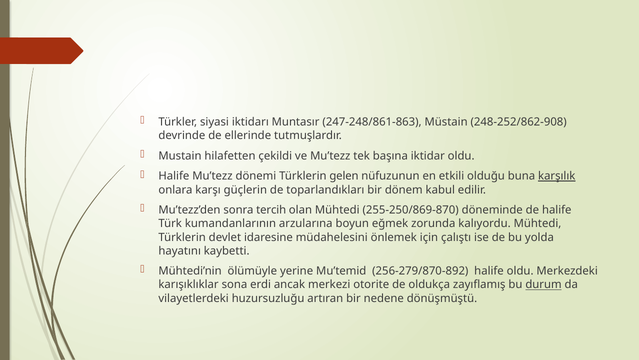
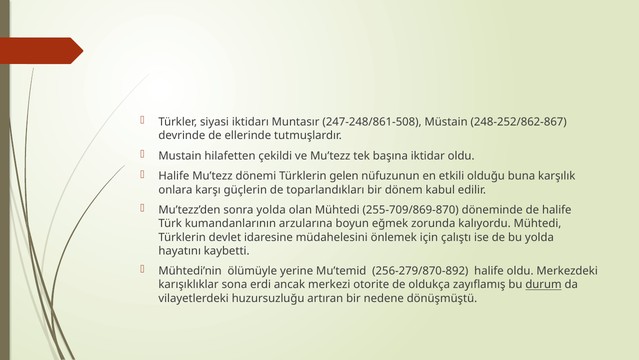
247-248/861-863: 247-248/861-863 -> 247-248/861-508
248-252/862-908: 248-252/862-908 -> 248-252/862-867
karşılık underline: present -> none
sonra tercih: tercih -> yolda
255-250/869-870: 255-250/869-870 -> 255-709/869-870
